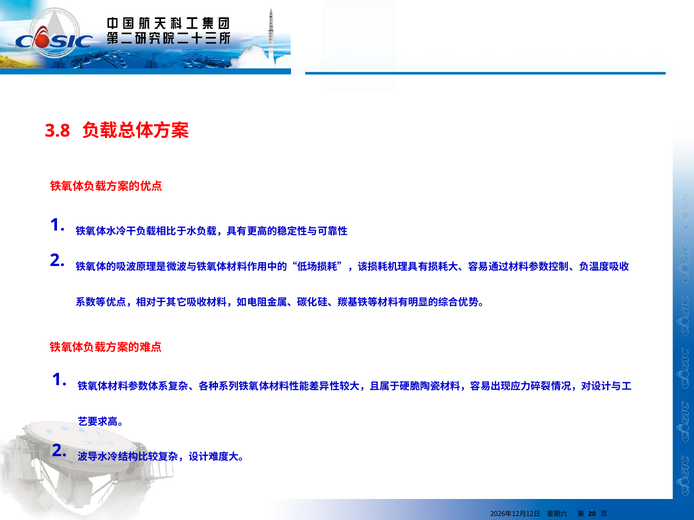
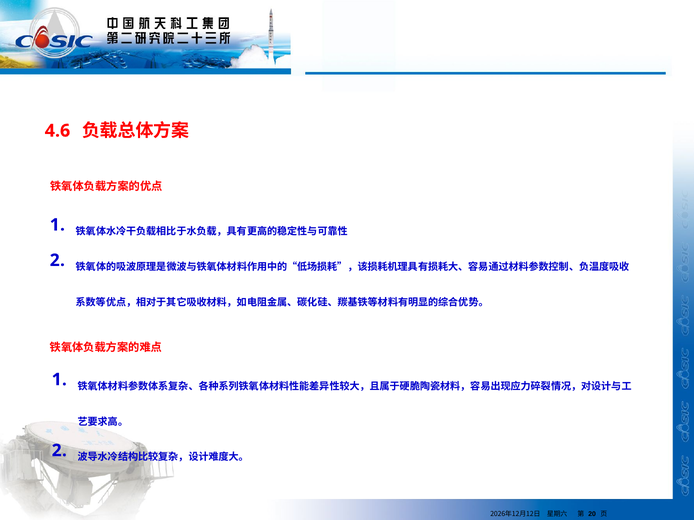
3.8: 3.8 -> 4.6
